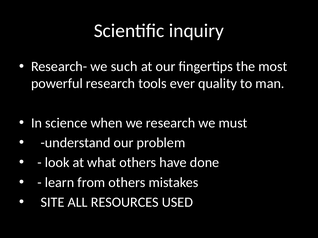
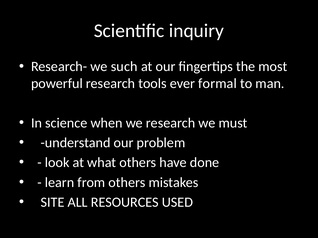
quality: quality -> formal
